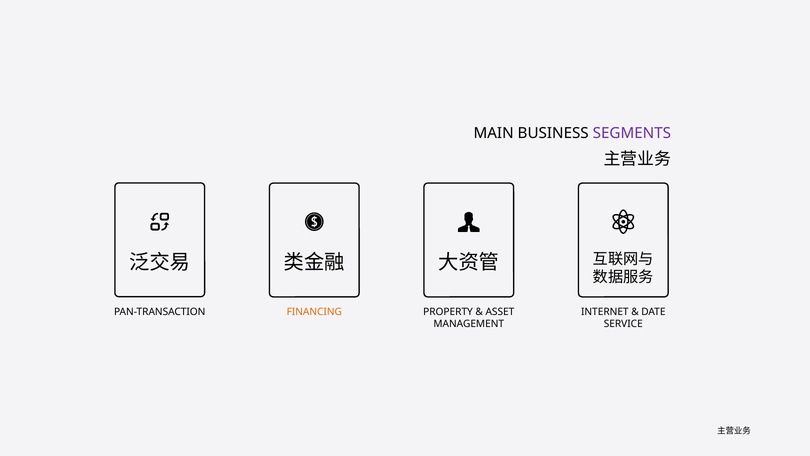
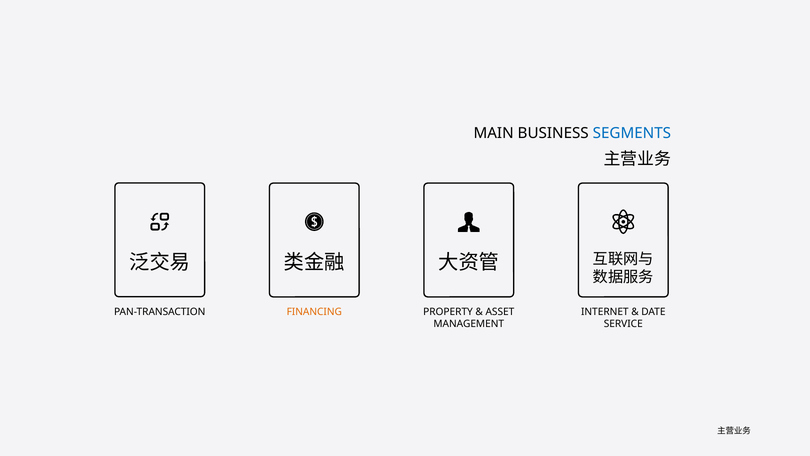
SEGMENTS colour: purple -> blue
